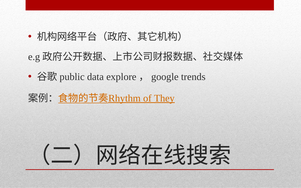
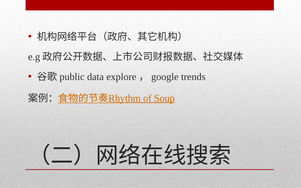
They: They -> Soup
